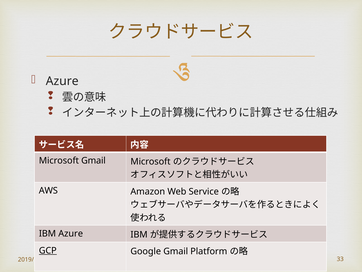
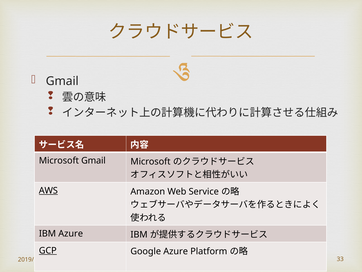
Azure at (62, 81): Azure -> Gmail
AWS underline: none -> present
Google Gmail: Gmail -> Azure
